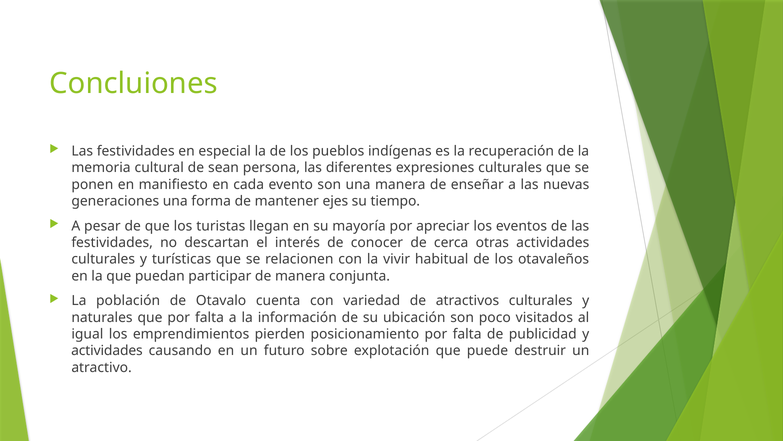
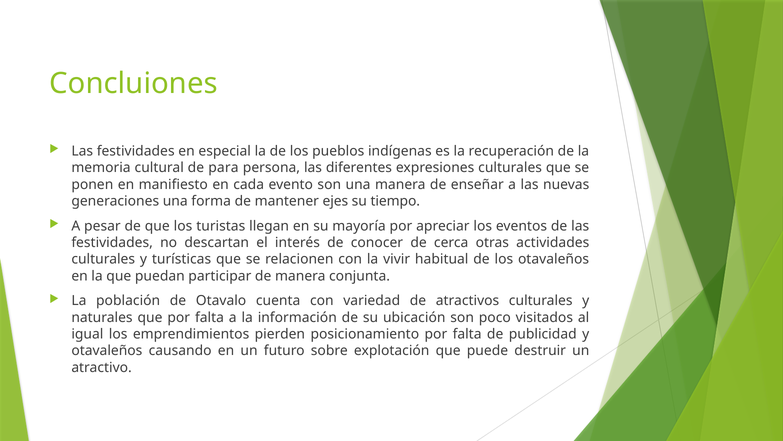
sean: sean -> para
actividades at (107, 350): actividades -> otavaleños
